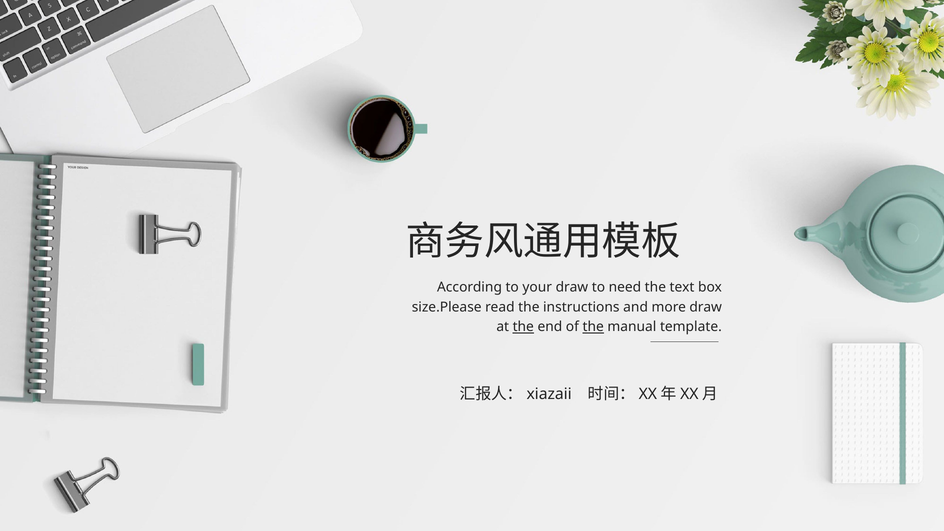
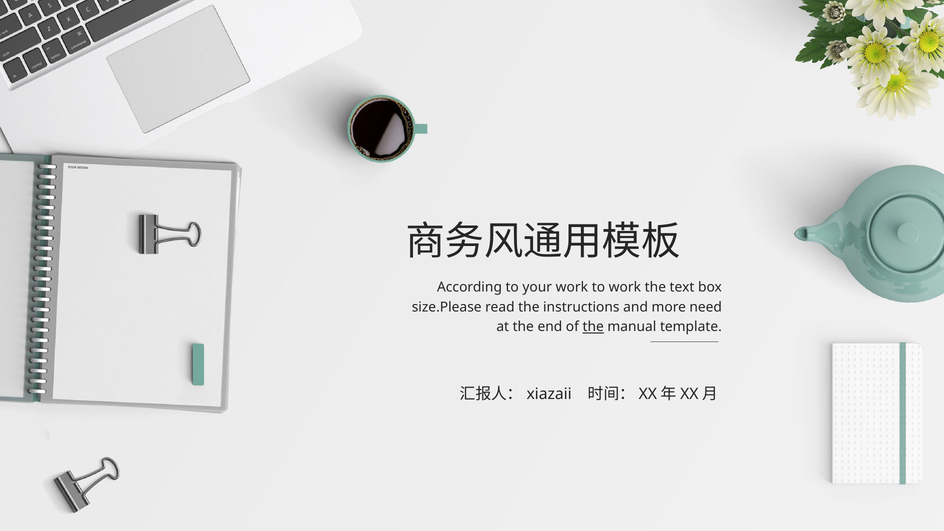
your draw: draw -> work
to need: need -> work
more draw: draw -> need
the at (523, 327) underline: present -> none
